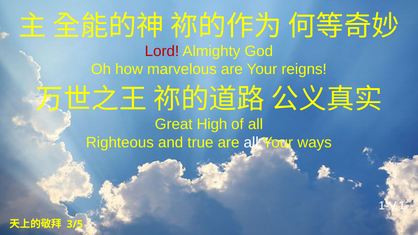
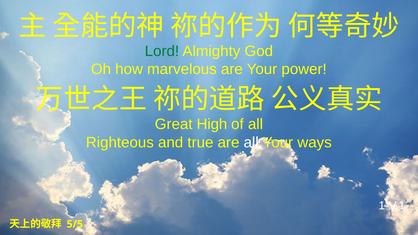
Lord colour: red -> green
reigns: reigns -> power
3/5: 3/5 -> 5/5
